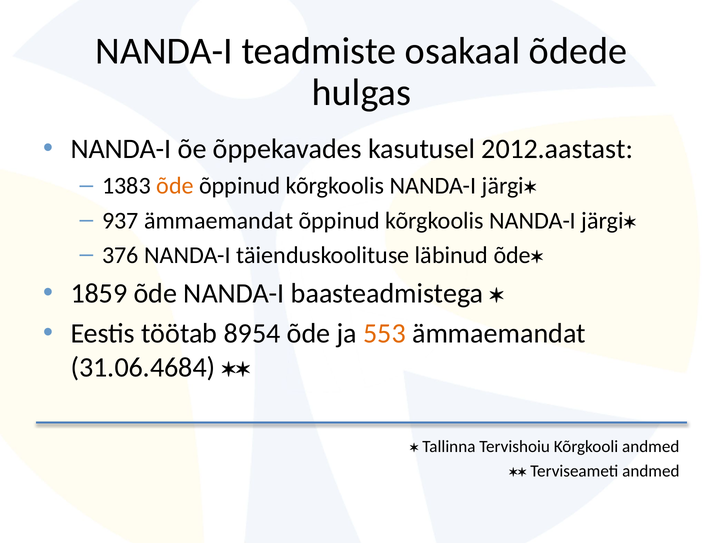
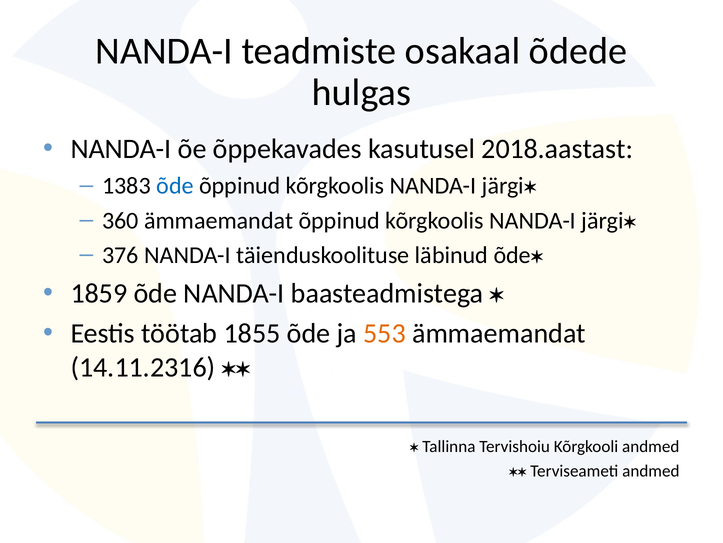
2012.aastast: 2012.aastast -> 2018.aastast
õde at (175, 186) colour: orange -> blue
937: 937 -> 360
8954: 8954 -> 1855
31.06.4684: 31.06.4684 -> 14.11.2316
